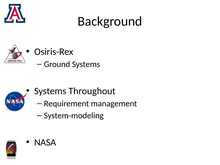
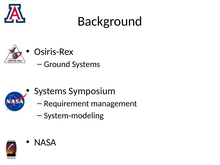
Throughout: Throughout -> Symposium
